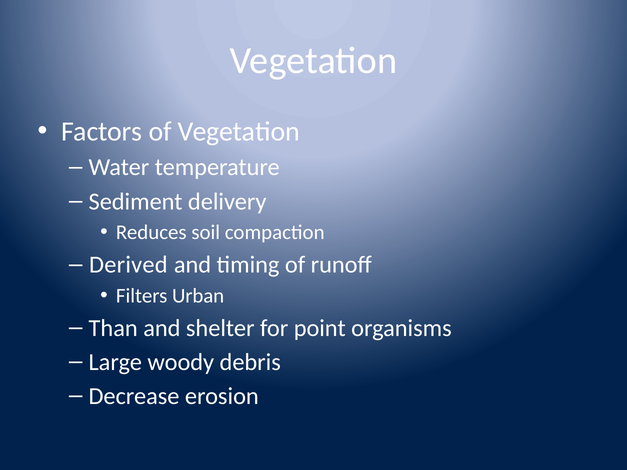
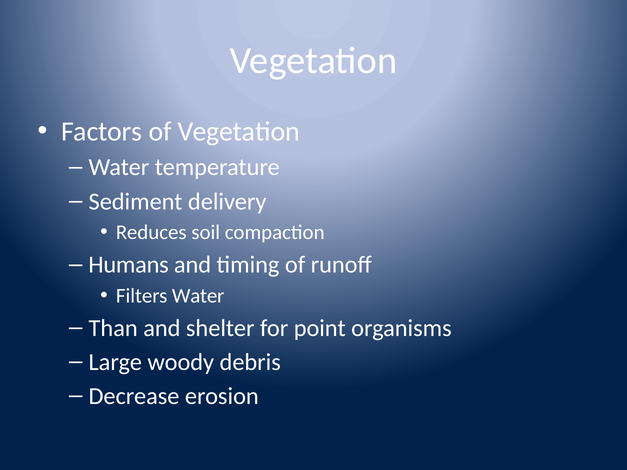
Derived: Derived -> Humans
Filters Urban: Urban -> Water
